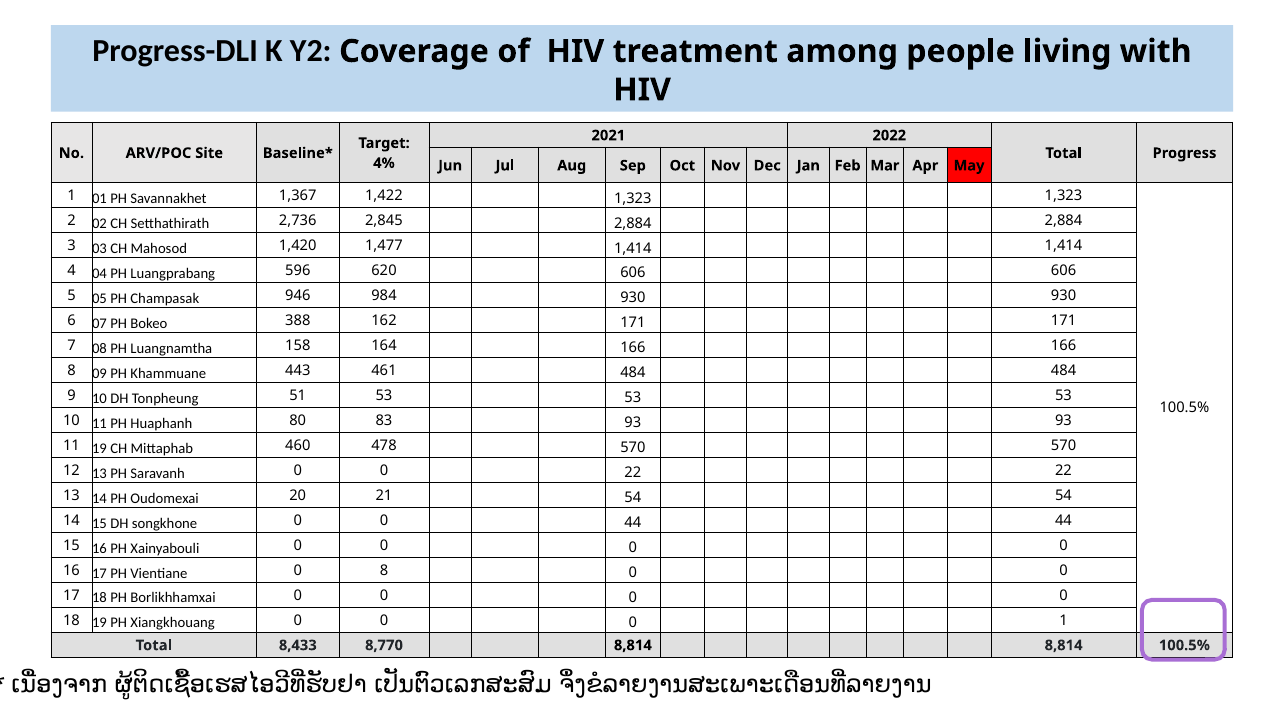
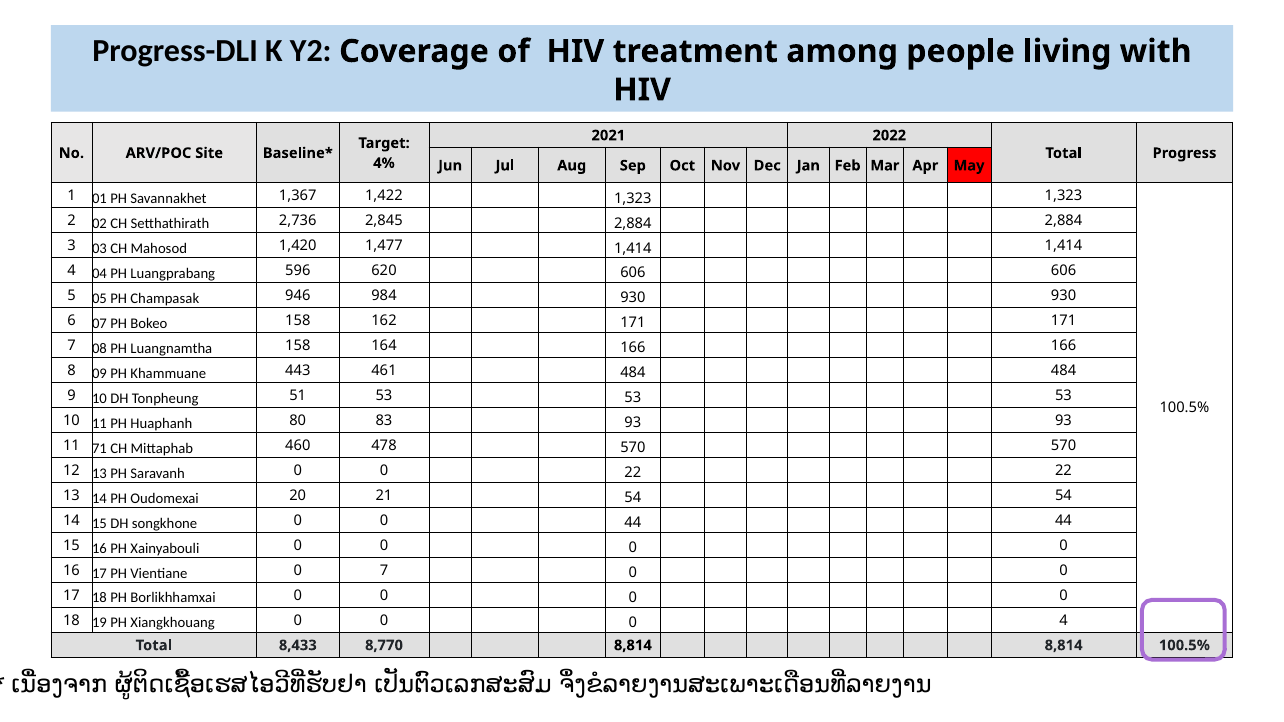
Bokeo 388: 388 -> 158
11 19: 19 -> 71
0 8: 8 -> 7
1 at (1064, 621): 1 -> 4
